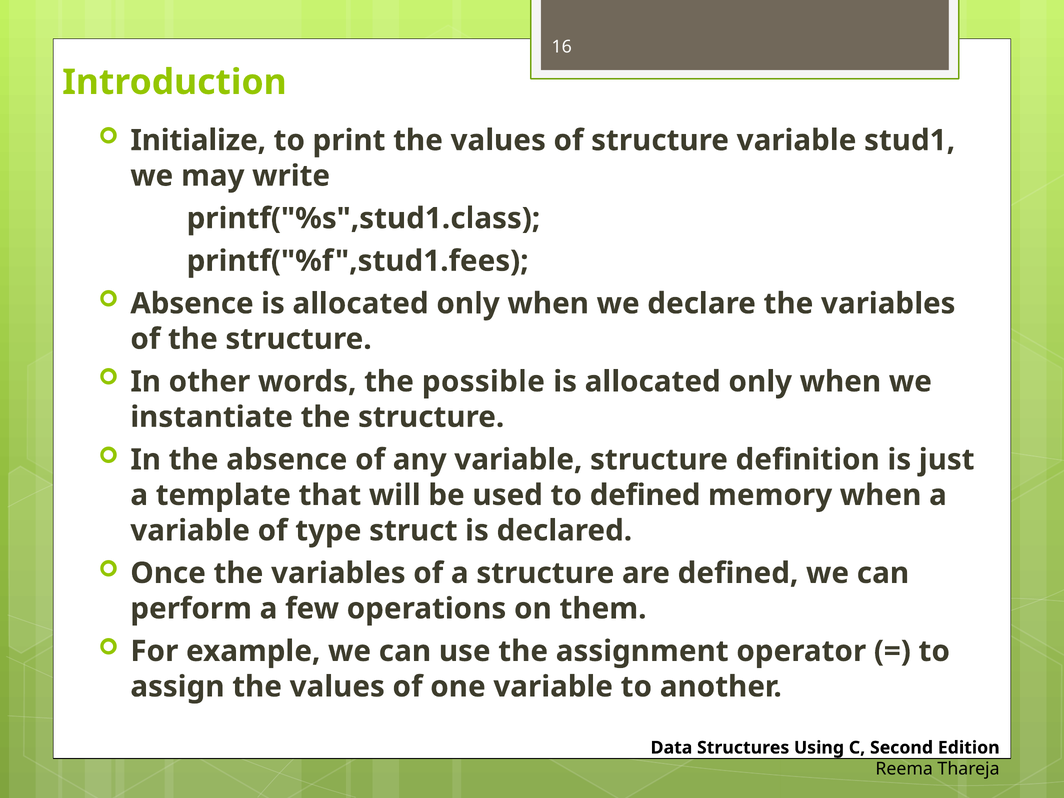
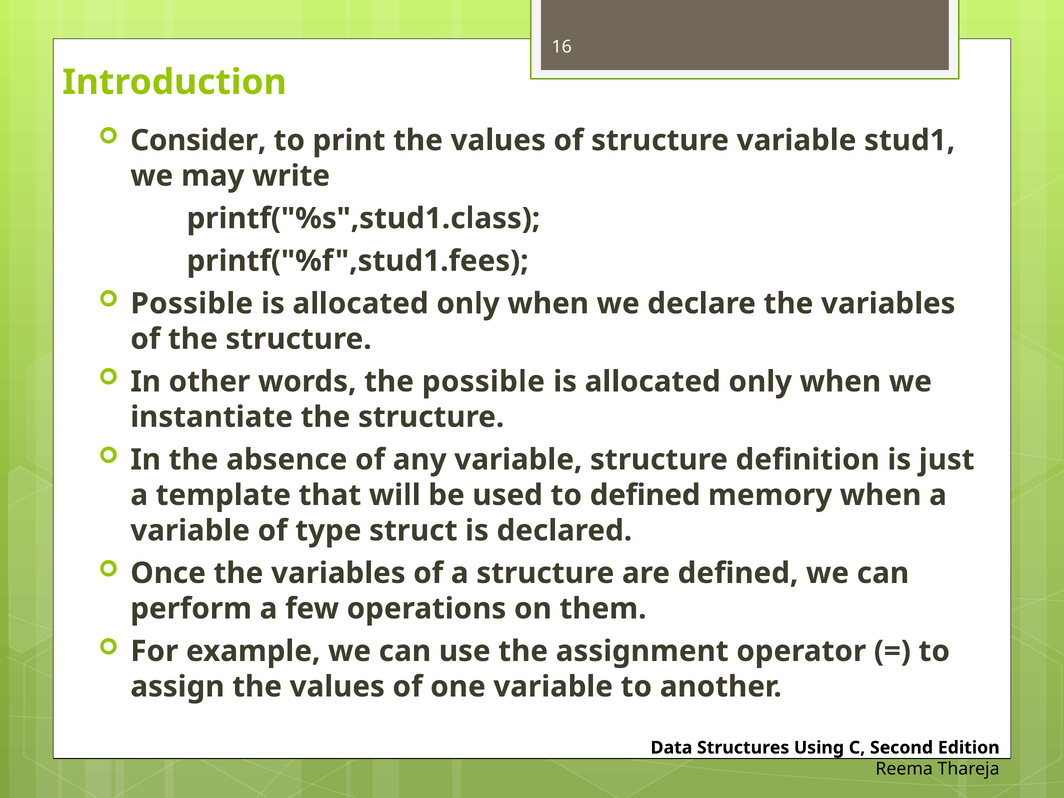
Initialize: Initialize -> Consider
Absence at (192, 304): Absence -> Possible
